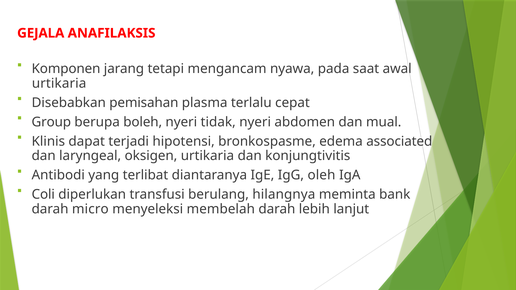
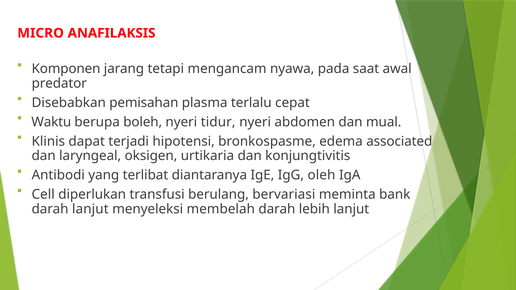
GEJALA: GEJALA -> MICRO
urtikaria at (59, 83): urtikaria -> predator
Group: Group -> Waktu
tidak: tidak -> tidur
Coli: Coli -> Cell
hilangnya: hilangnya -> bervariasi
darah micro: micro -> lanjut
